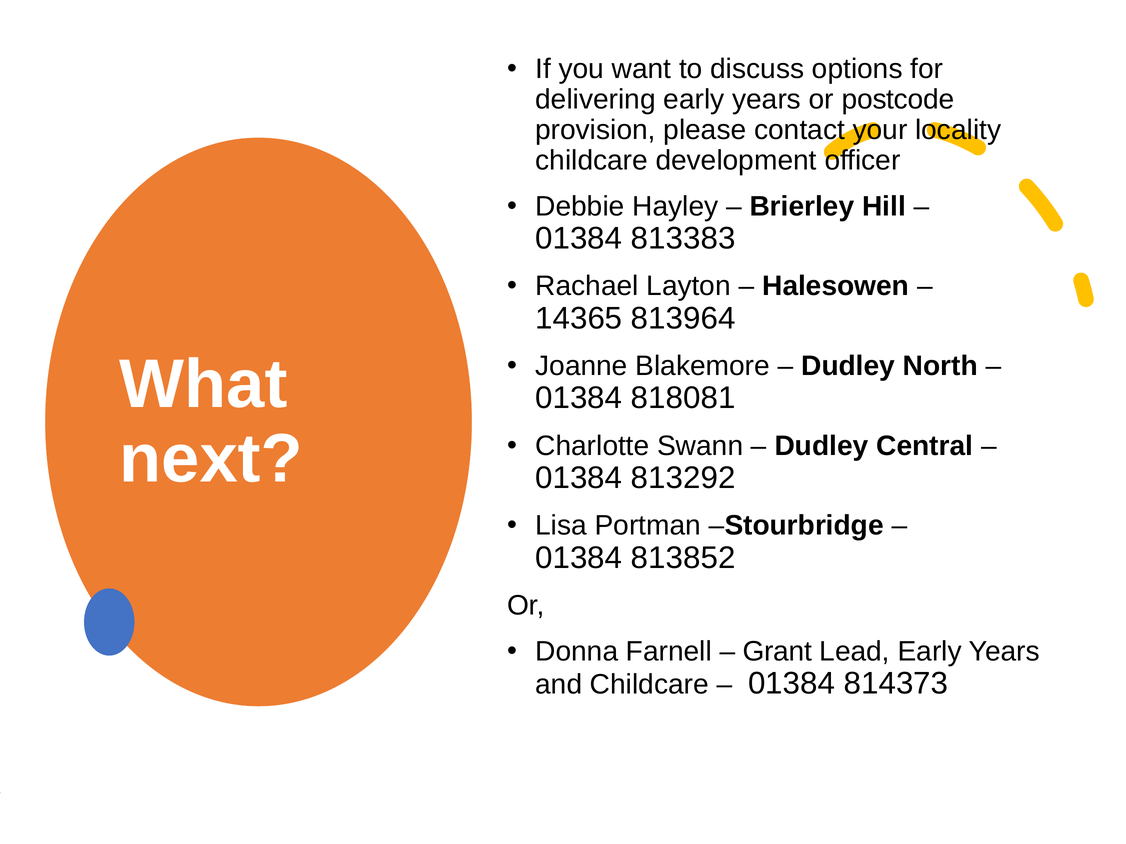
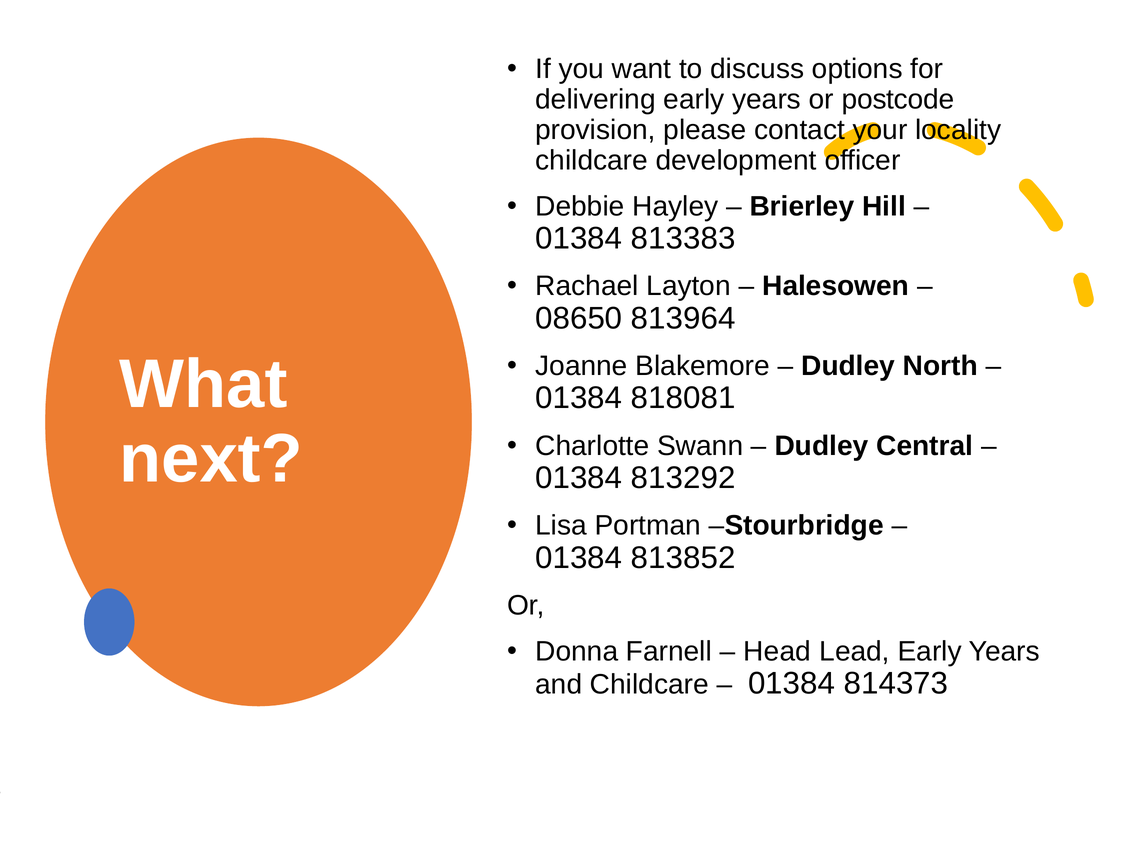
14365: 14365 -> 08650
Grant: Grant -> Head
